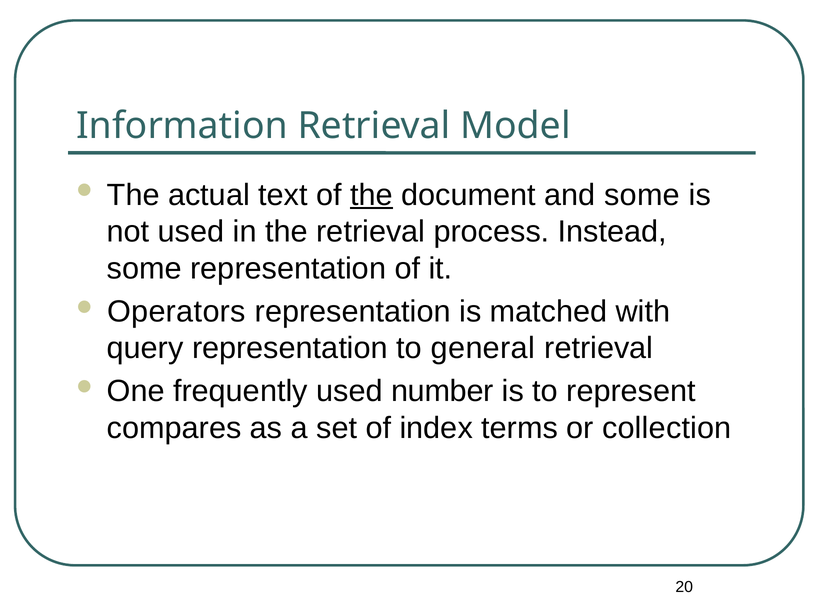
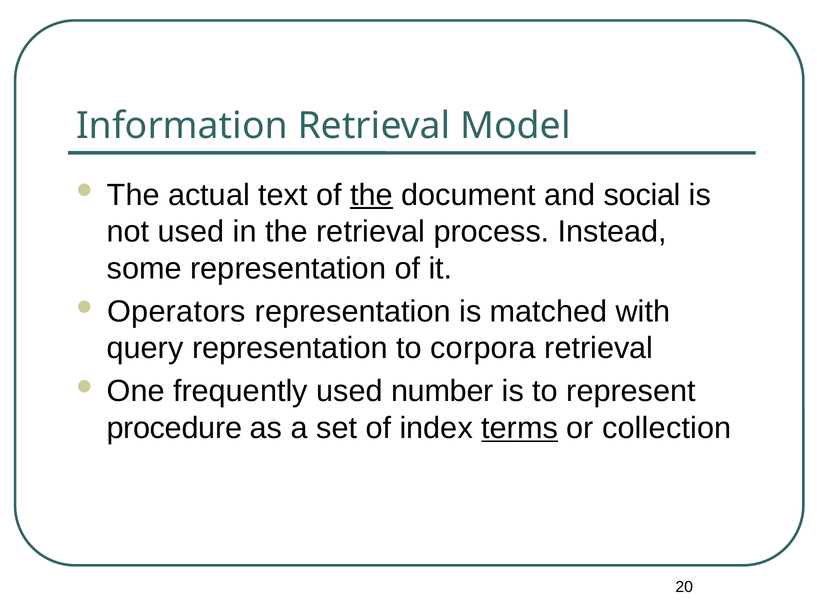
and some: some -> social
general: general -> corpora
compares: compares -> procedure
terms underline: none -> present
